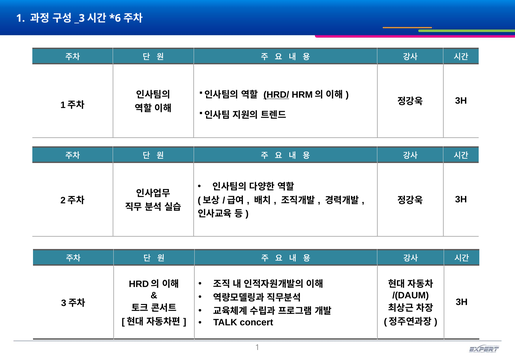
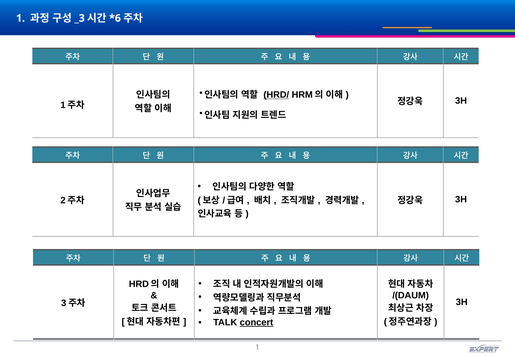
concert underline: none -> present
